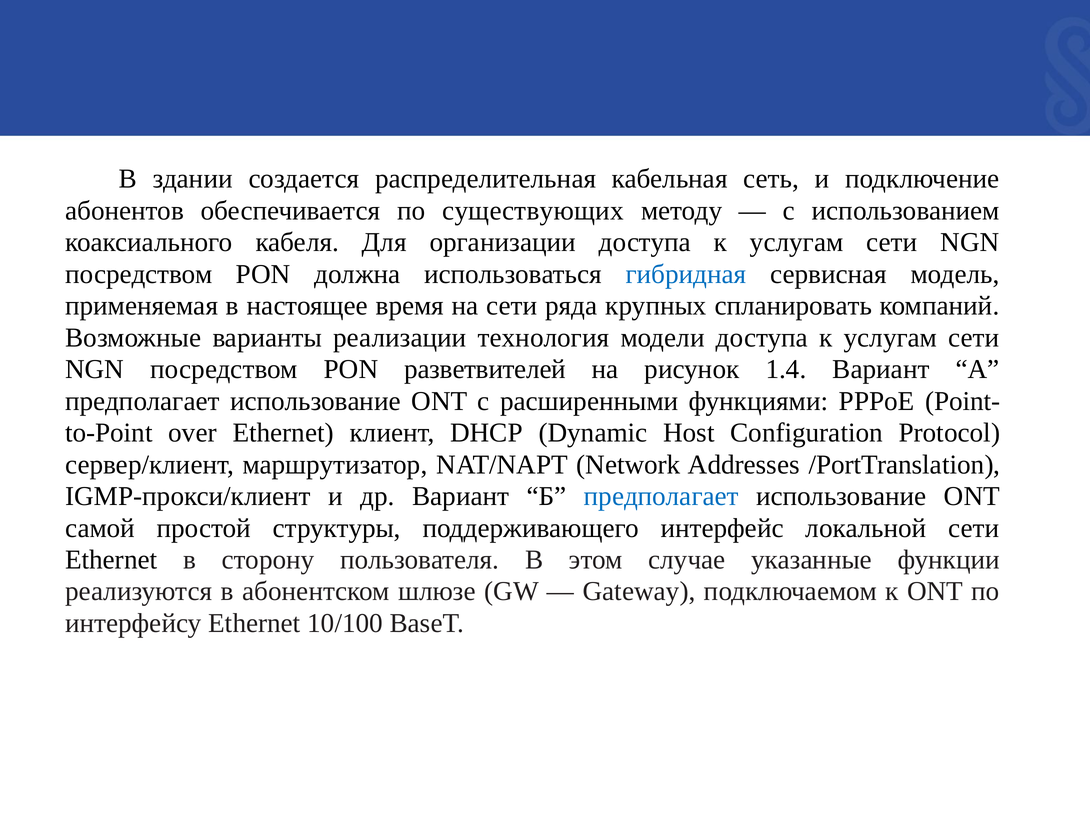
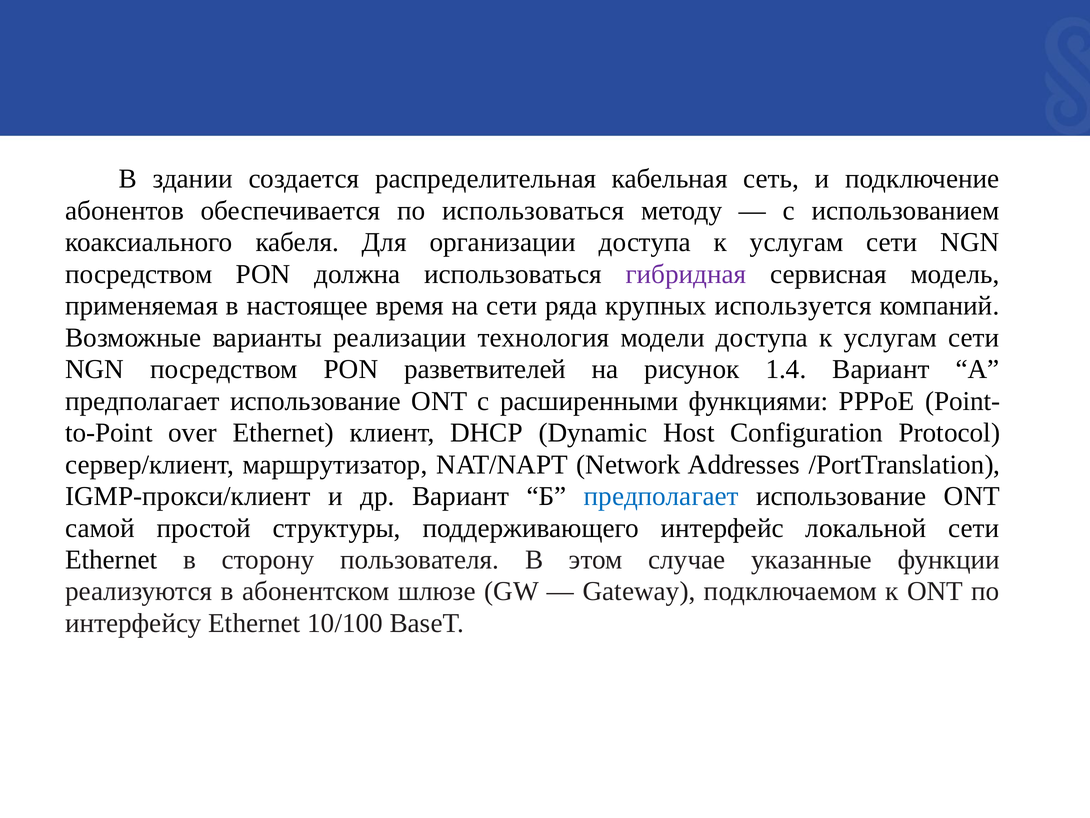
по существующих: существующих -> использоваться
гибридная colour: blue -> purple
спланировать: спланировать -> используется
